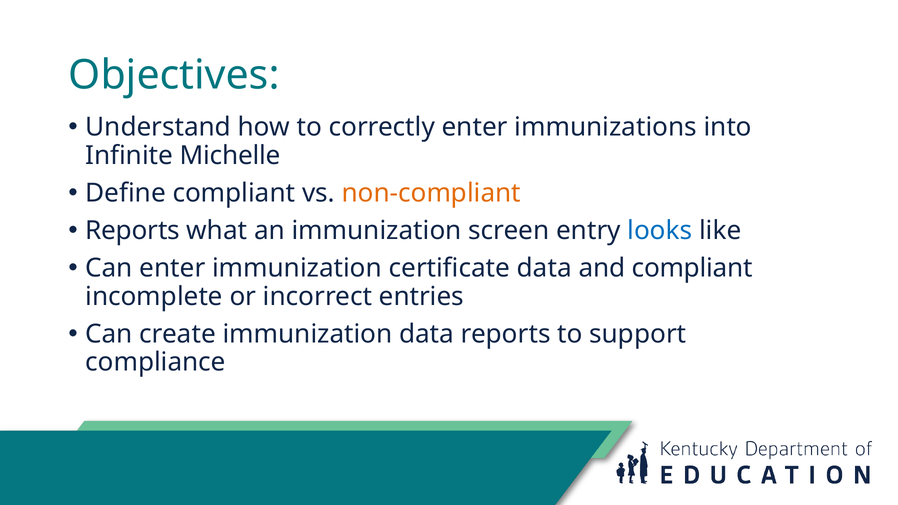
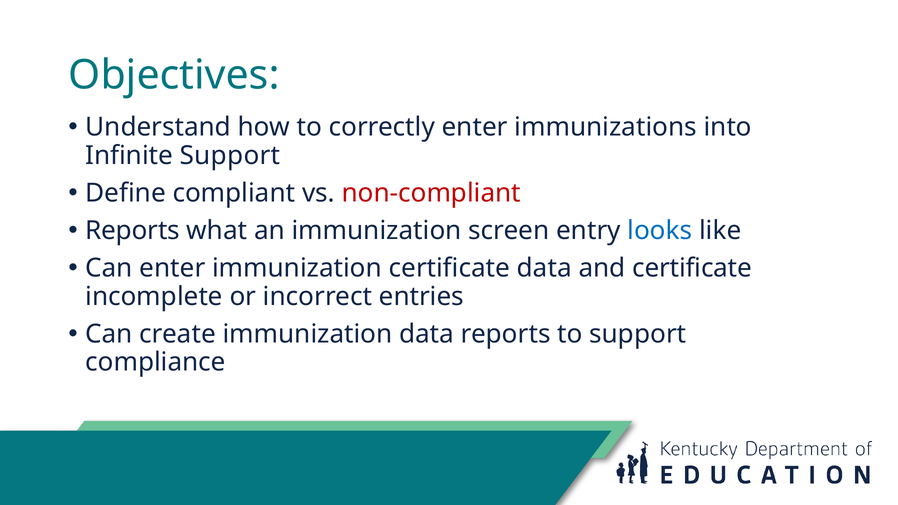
Infinite Michelle: Michelle -> Support
non-compliant colour: orange -> red
and compliant: compliant -> certificate
